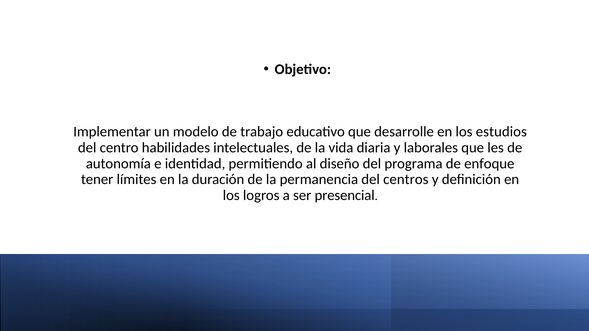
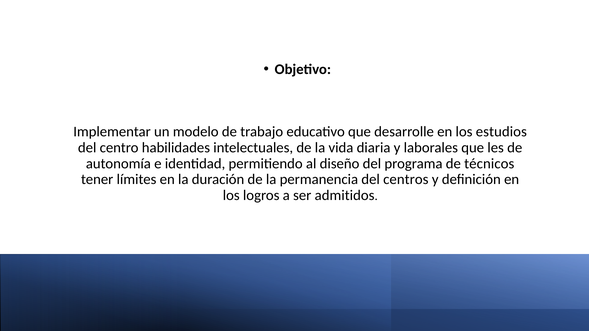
enfoque: enfoque -> técnicos
presencial: presencial -> admitidos
